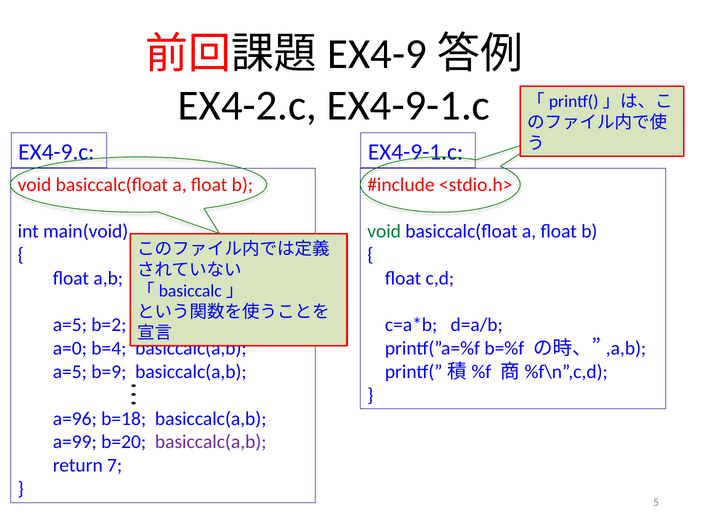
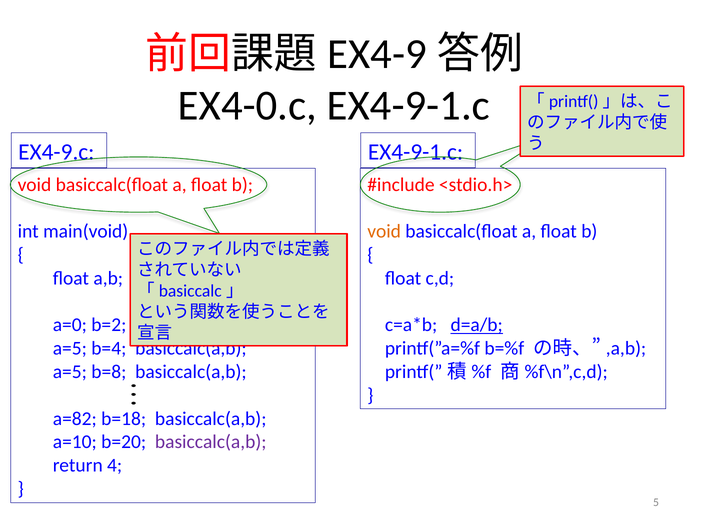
EX4-2.c: EX4-2.c -> EX4-0.c
void at (384, 231) colour: green -> orange
a=5 at (70, 325): a=5 -> a=0
d=a/b underline: none -> present
a=0 at (70, 348): a=0 -> a=5
b=9: b=9 -> b=8
a=96: a=96 -> a=82
a=99: a=99 -> a=10
7: 7 -> 4
